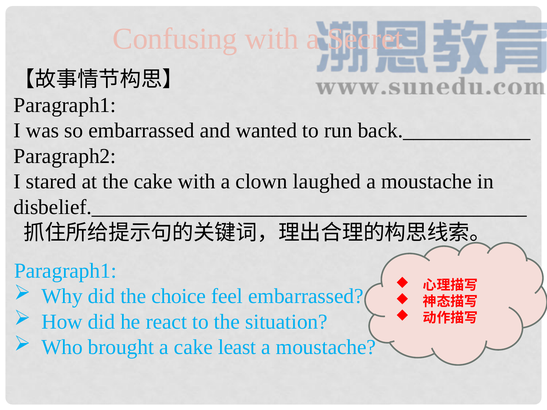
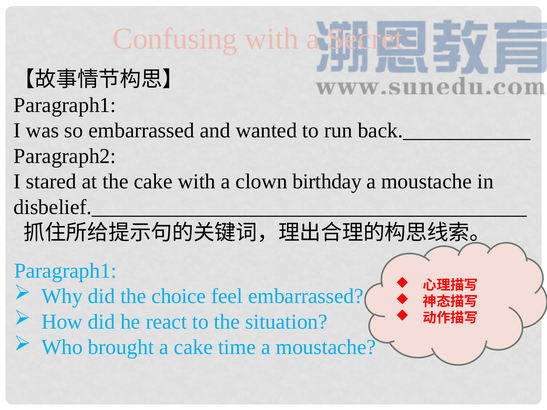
laughed: laughed -> birthday
least: least -> time
